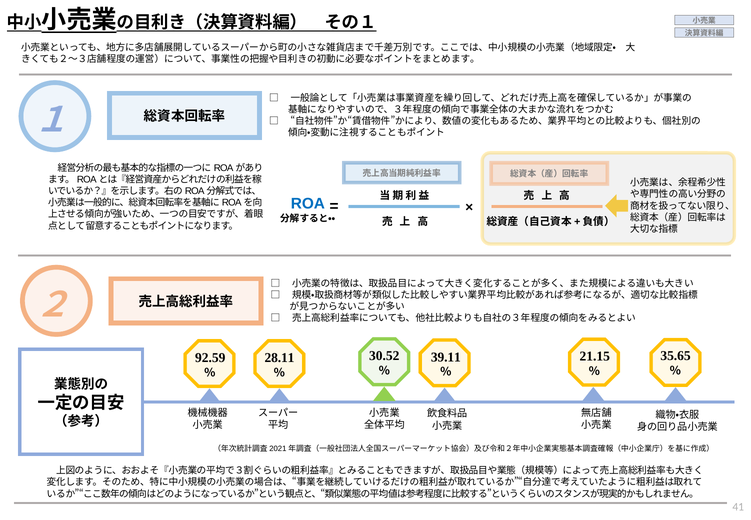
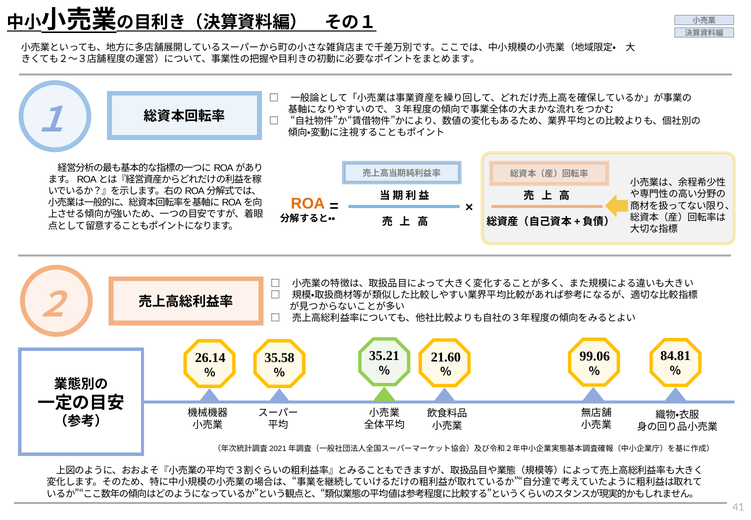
ROA colour: blue -> orange
30.52: 30.52 -> 35.21
35.65: 35.65 -> 84.81
21.15: 21.15 -> 99.06
39.11: 39.11 -> 21.60
92.59: 92.59 -> 26.14
28.11: 28.11 -> 35.58
